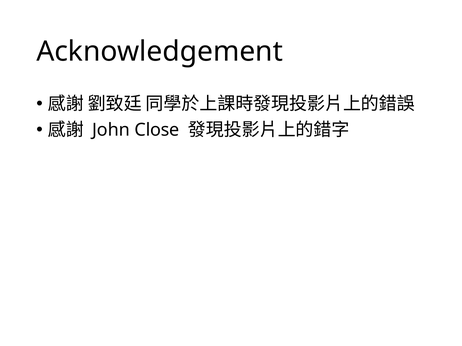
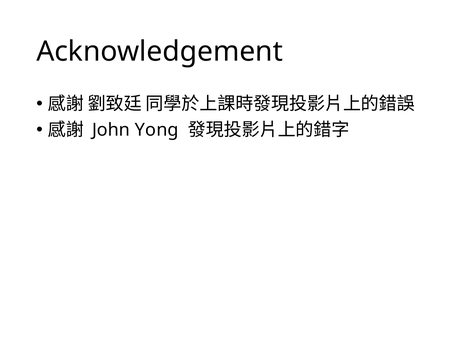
Close: Close -> Yong
